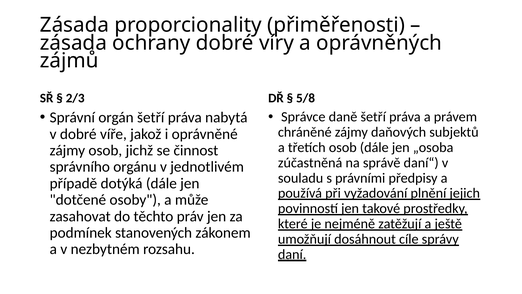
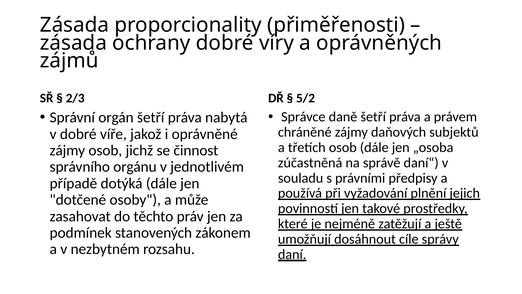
5/8: 5/8 -> 5/2
